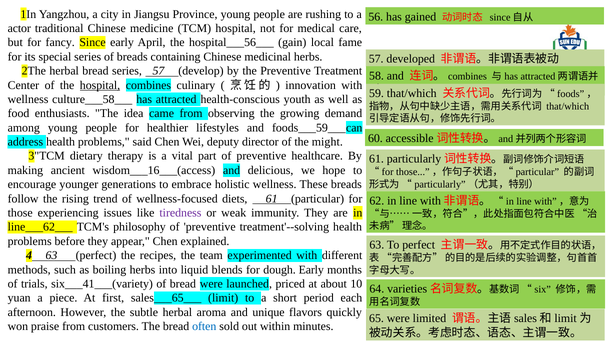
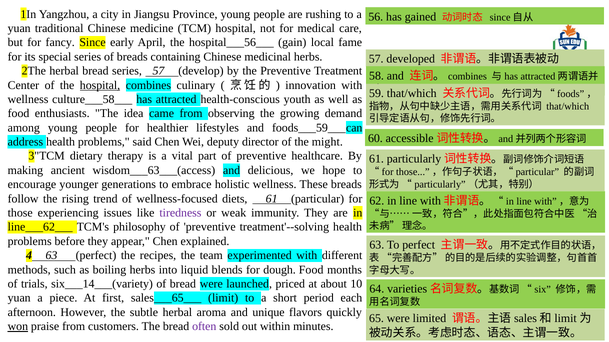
actor at (19, 28): actor -> yuan
wisdom___16___(access: wisdom___16___(access -> wisdom___63___(access
dough Early: Early -> Food
six___41___(variety: six___41___(variety -> six___14___(variety
won underline: none -> present
often colour: blue -> purple
